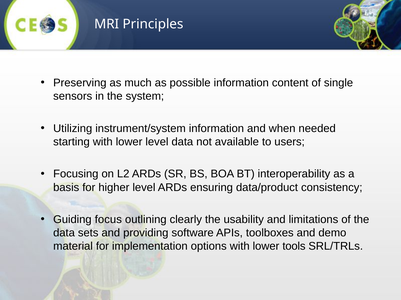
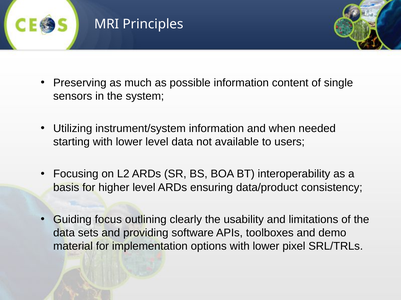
tools: tools -> pixel
